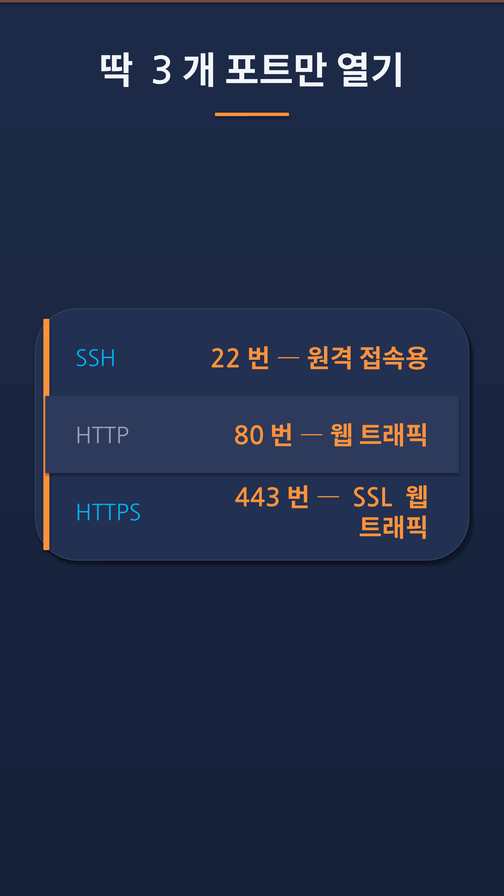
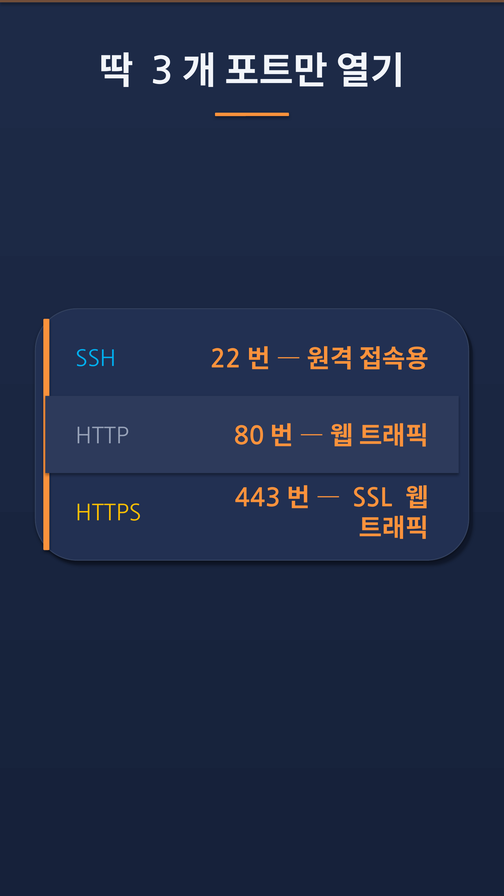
HTTPS colour: light blue -> yellow
